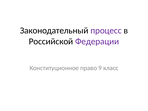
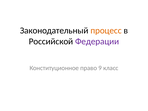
процесс colour: purple -> orange
